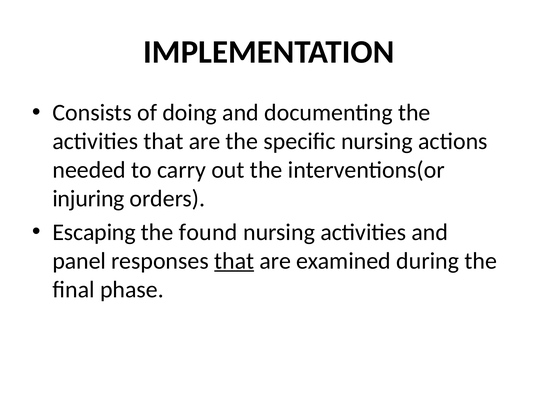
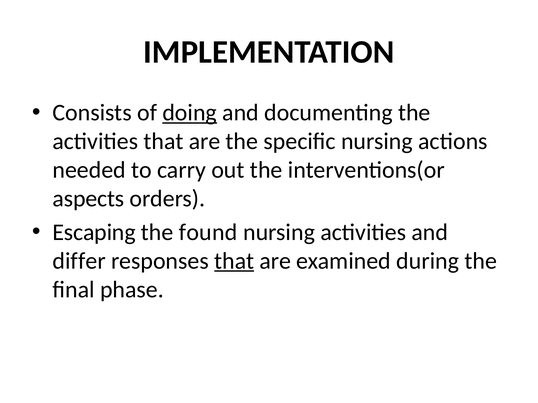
doing underline: none -> present
injuring: injuring -> aspects
panel: panel -> differ
